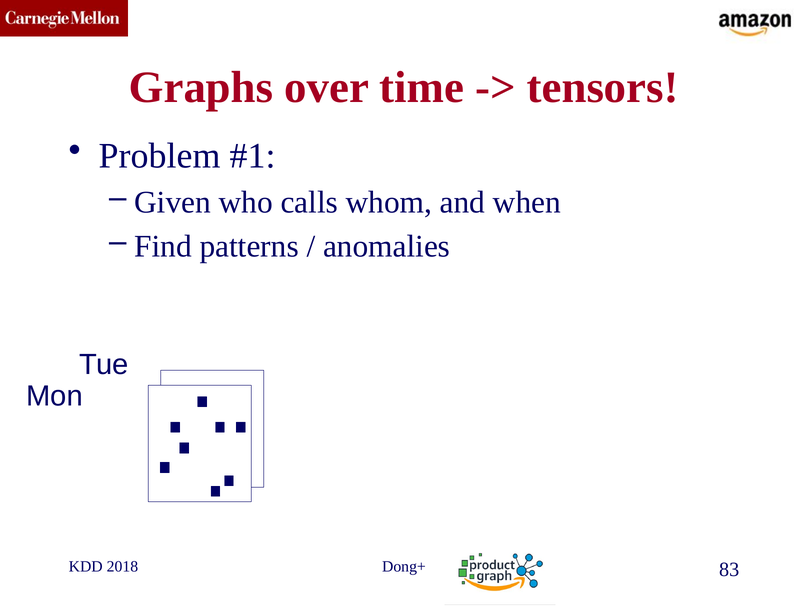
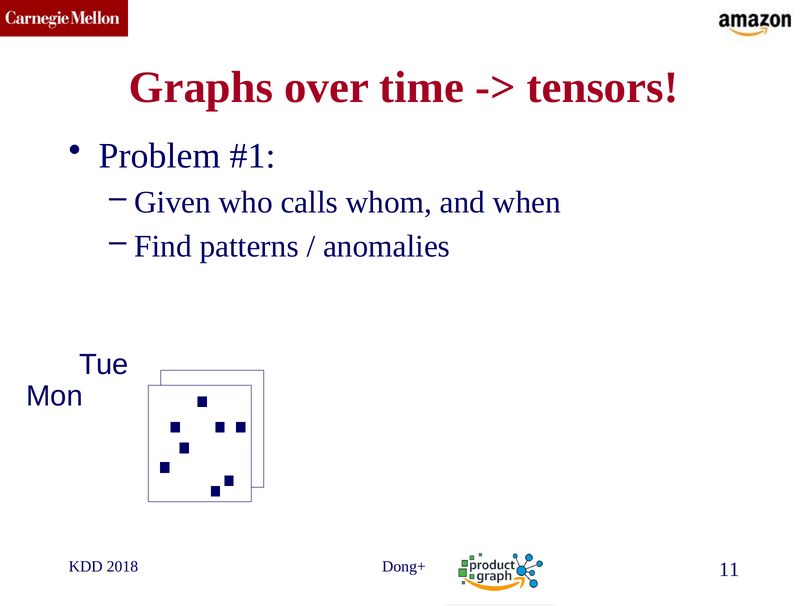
83: 83 -> 11
